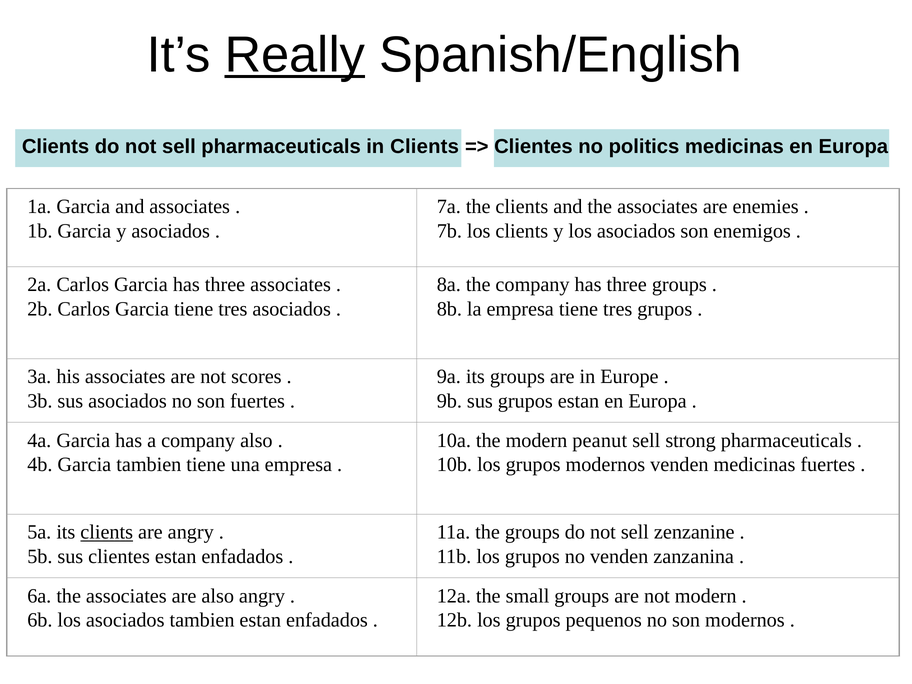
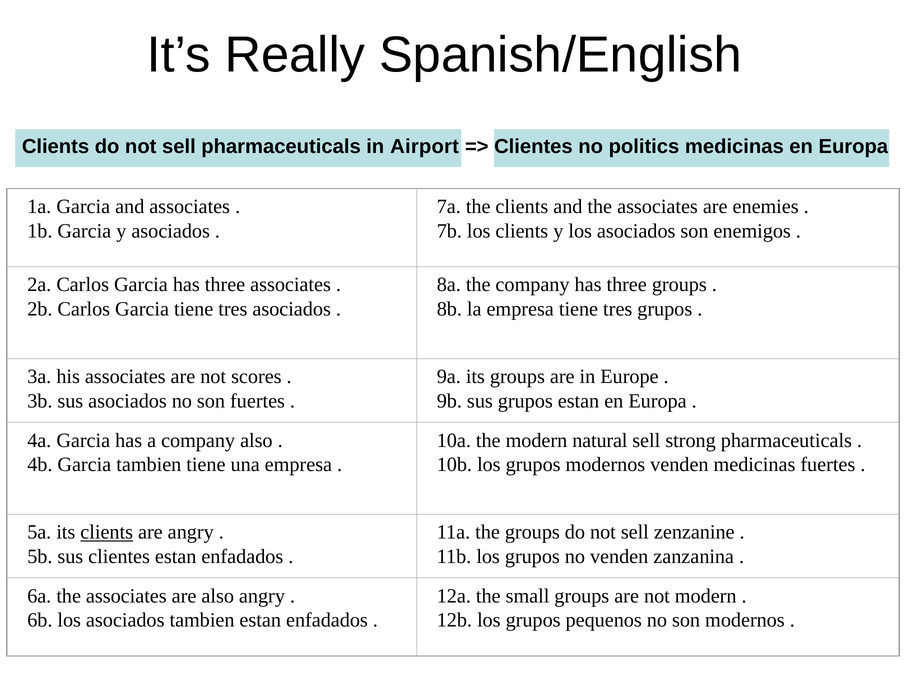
Really underline: present -> none
in Clients: Clients -> Airport
peanut: peanut -> natural
